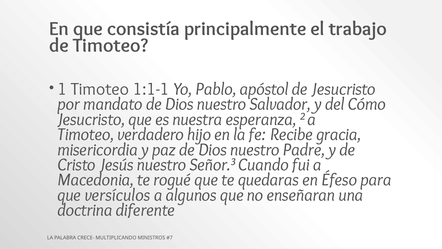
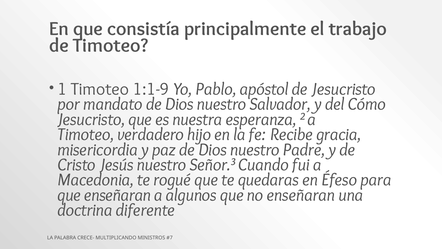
1:1-1: 1:1-1 -> 1:1-9
que versículos: versículos -> enseñaran
